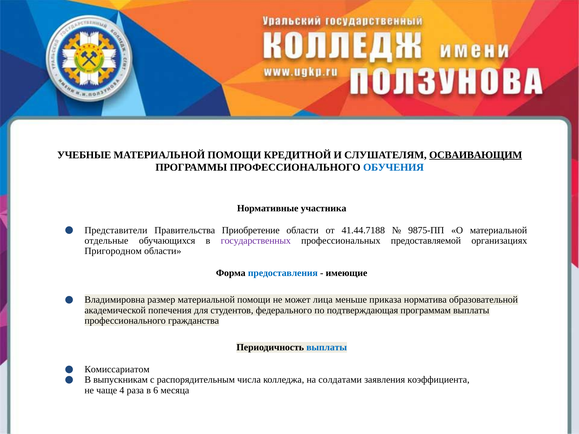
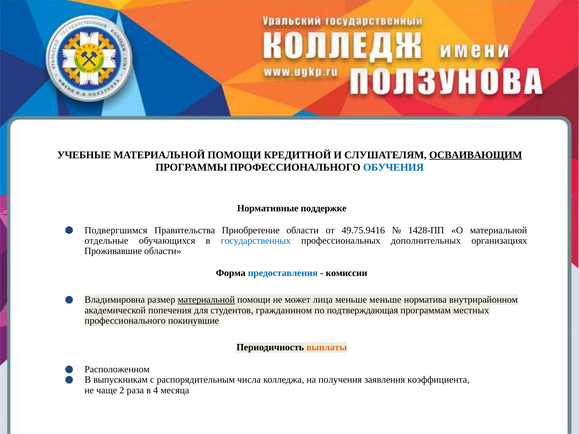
участника: участника -> поддержке
Представители: Представители -> Подвергшимся
41.44.7188: 41.44.7188 -> 49.75.9416
9875-ПП: 9875-ПП -> 1428-ПП
государственных colour: purple -> blue
предоставляемой: предоставляемой -> дополнительных
Пригородном: Пригородном -> Проживавшие
имеющие: имеющие -> комиссии
материальной at (206, 300) underline: none -> present
меньше приказа: приказа -> меньше
образовательной: образовательной -> внутрирайонном
федерального: федерального -> гражданином
программам выплаты: выплаты -> местных
гражданства: гражданства -> покинувшие
выплаты at (327, 348) colour: blue -> orange
Комиссариатом: Комиссариатом -> Расположенном
солдатами: солдатами -> получения
4: 4 -> 2
6: 6 -> 4
